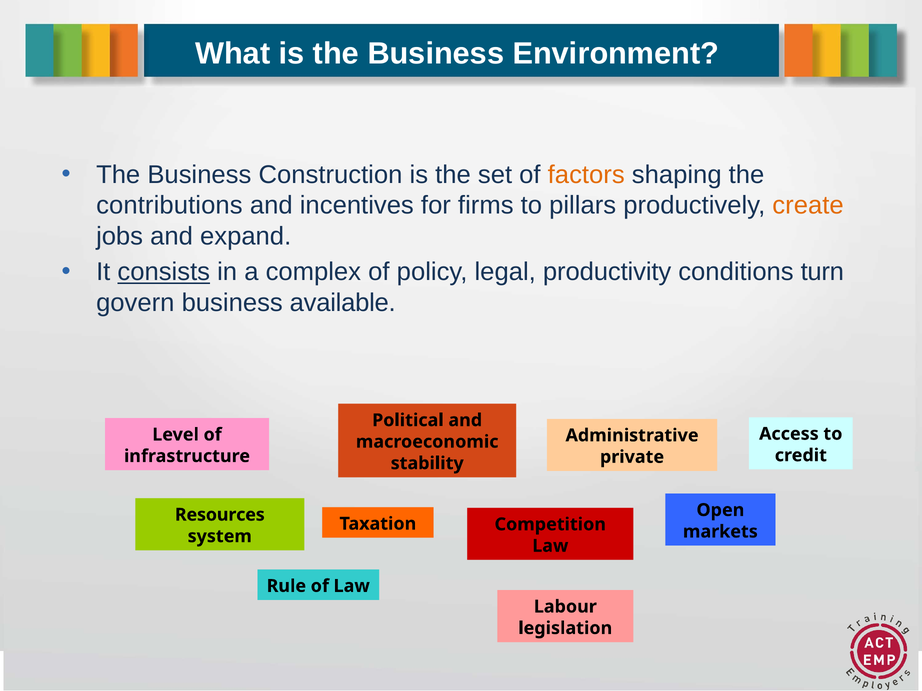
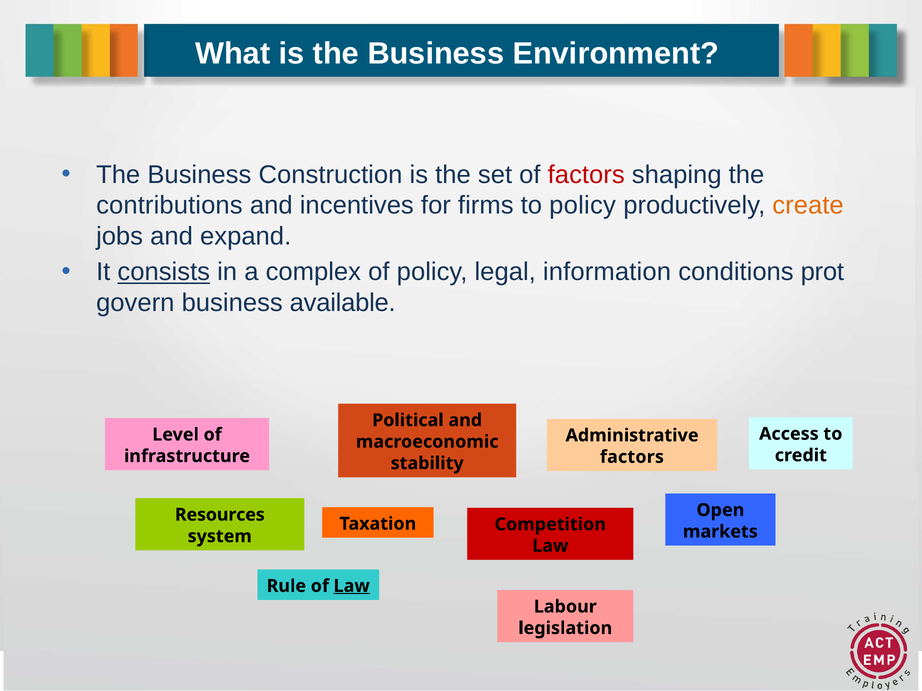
factors at (586, 175) colour: orange -> red
to pillars: pillars -> policy
productivity: productivity -> information
turn: turn -> prot
private at (632, 457): private -> factors
Law at (352, 586) underline: none -> present
